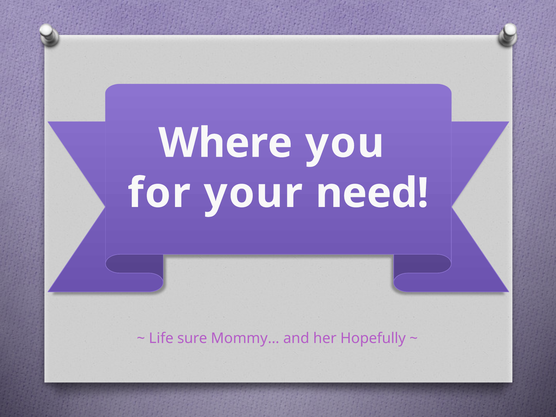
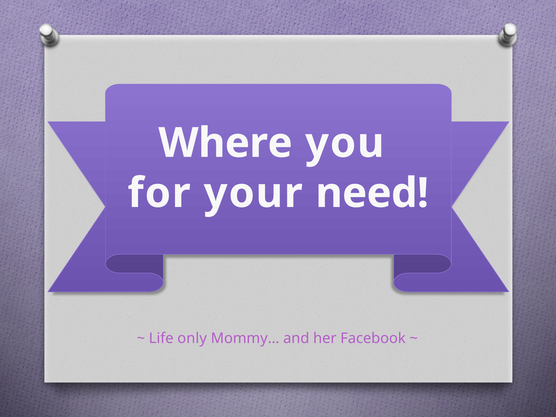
sure: sure -> only
Hopefully: Hopefully -> Facebook
